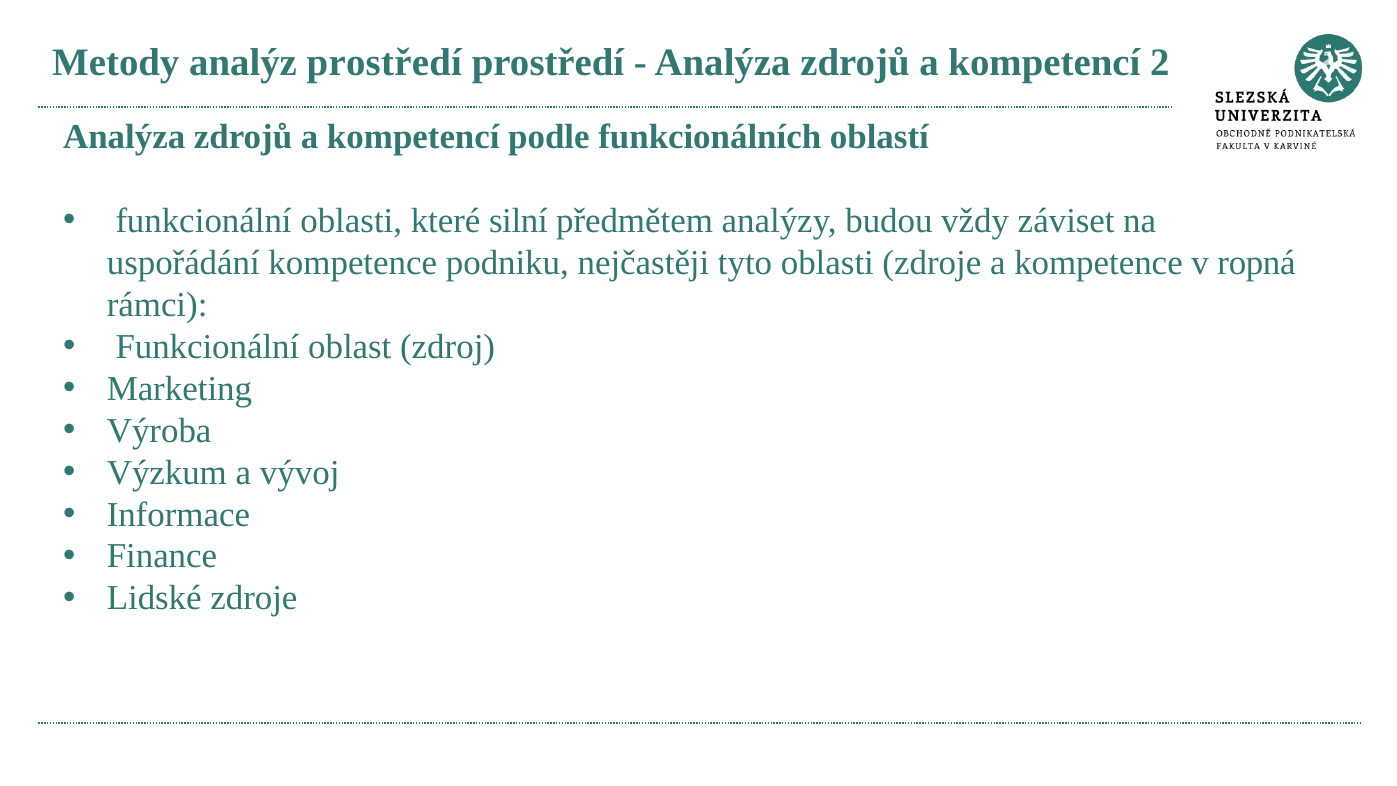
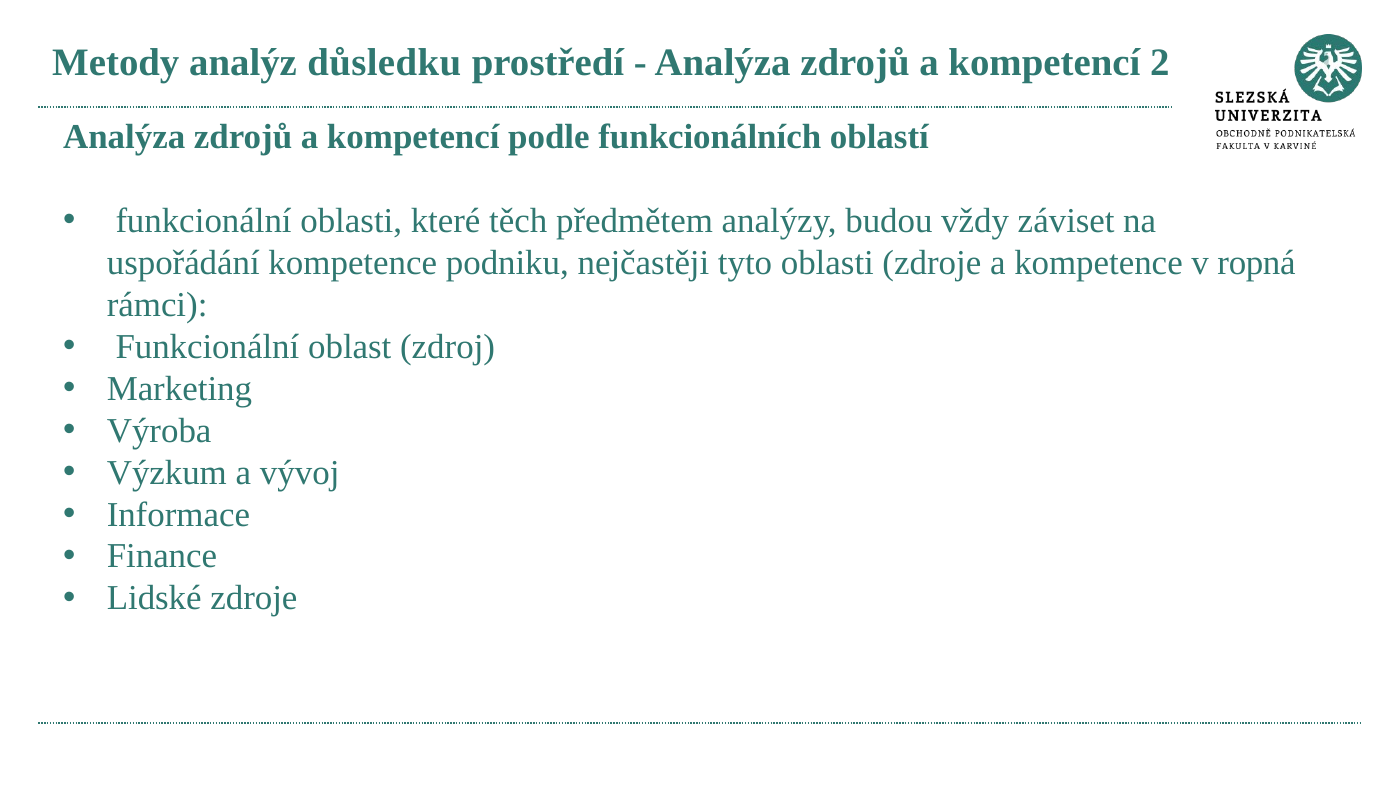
analýz prostředí: prostředí -> důsledku
silní: silní -> těch
